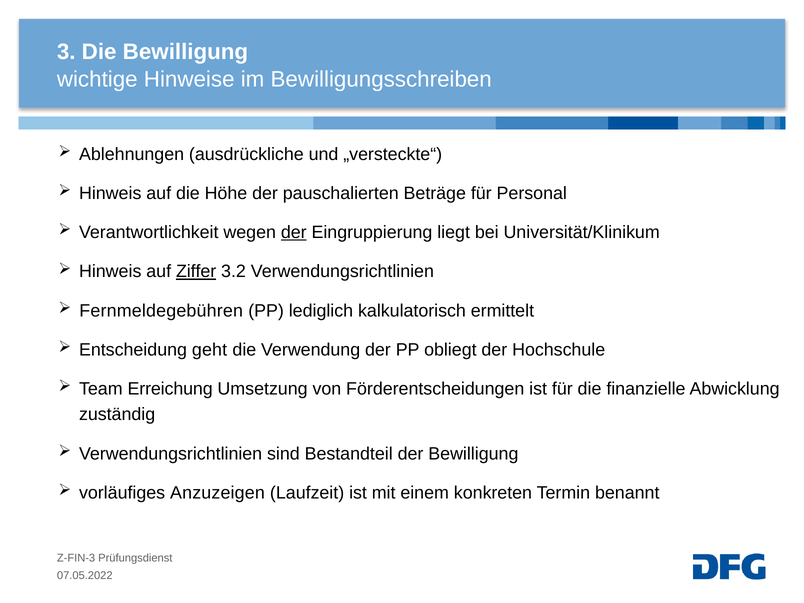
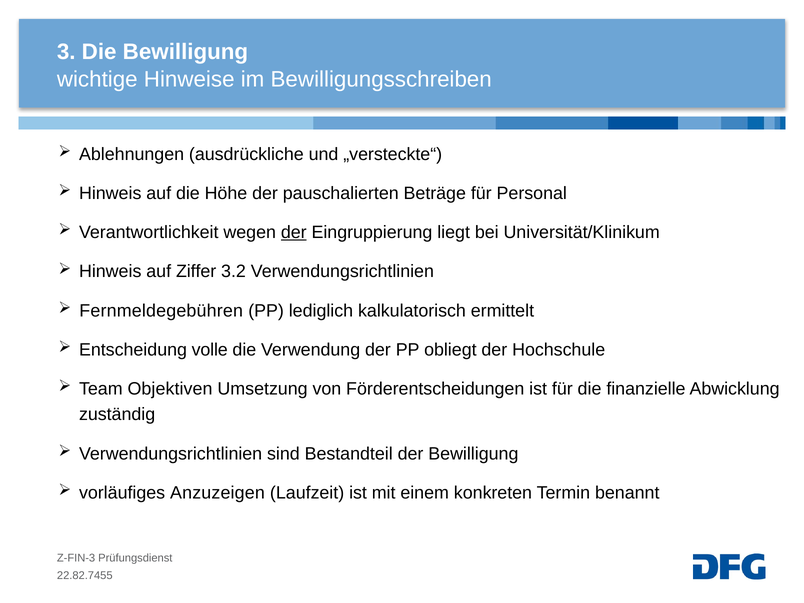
Ziffer underline: present -> none
geht: geht -> volle
Erreichung: Erreichung -> Objektiven
07.05.2022: 07.05.2022 -> 22.82.7455
